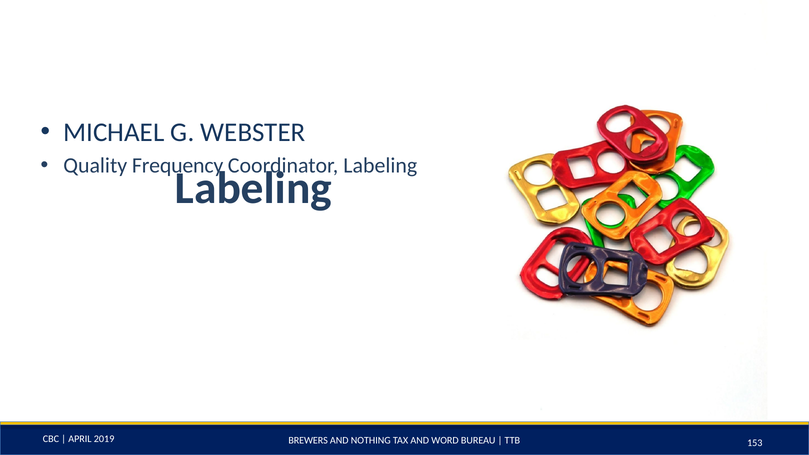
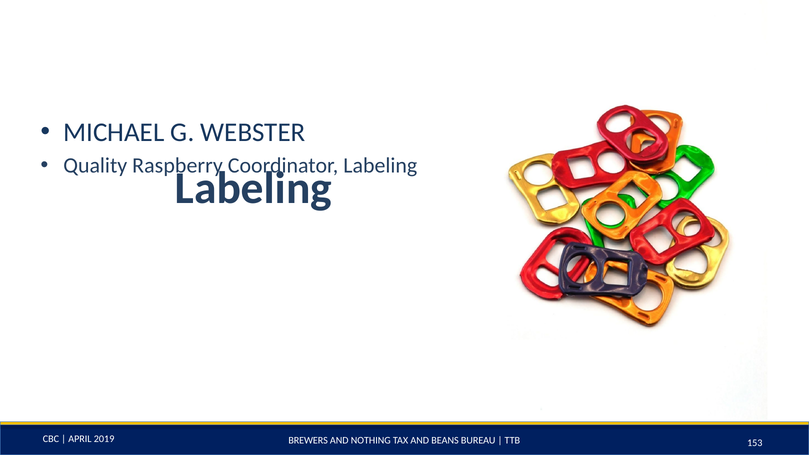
Frequency: Frequency -> Raspberry
WORD: WORD -> BEANS
